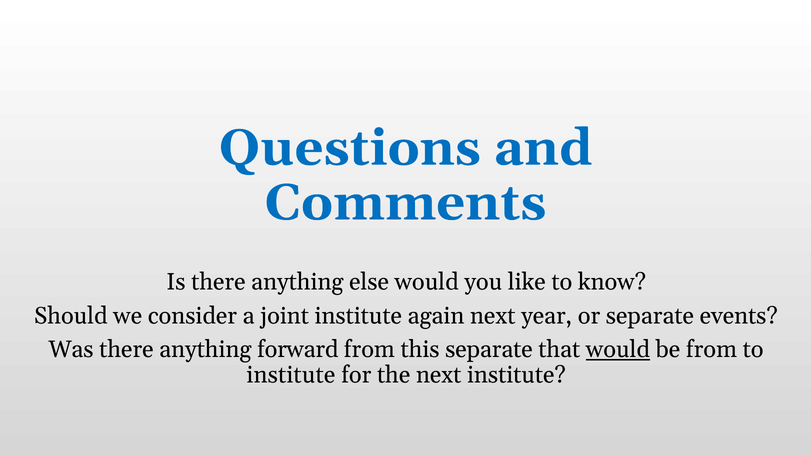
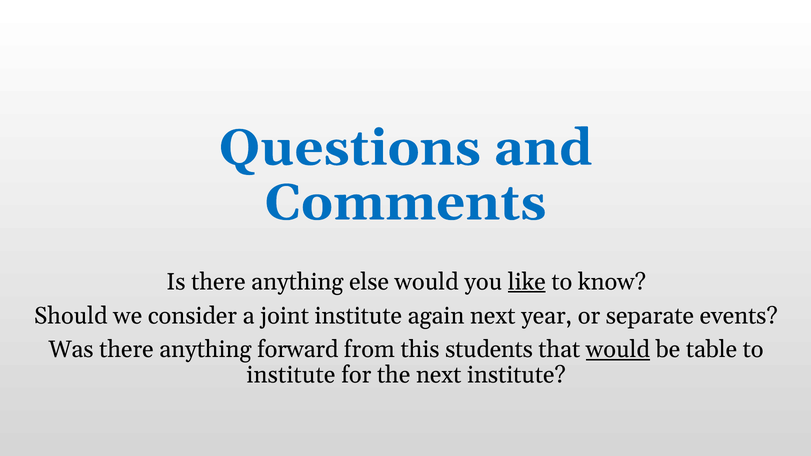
like underline: none -> present
this separate: separate -> students
be from: from -> table
